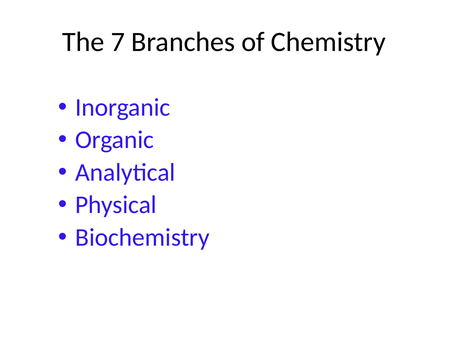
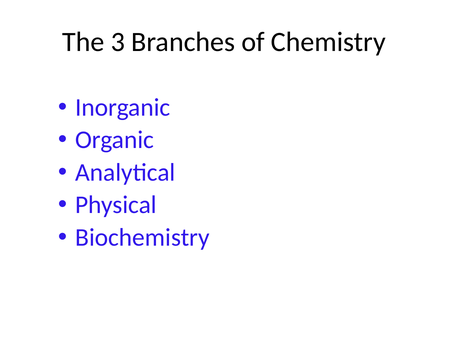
7: 7 -> 3
